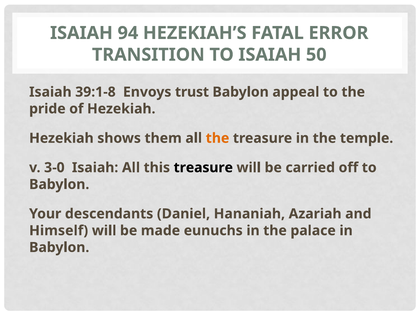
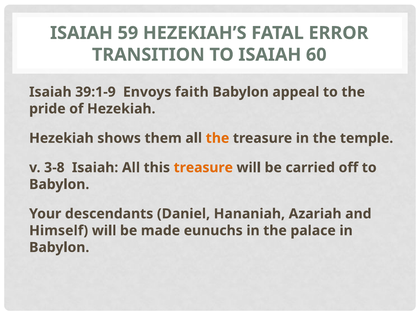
94: 94 -> 59
50: 50 -> 60
39:1-8: 39:1-8 -> 39:1-9
trust: trust -> faith
3-0: 3-0 -> 3-8
treasure at (203, 168) colour: black -> orange
